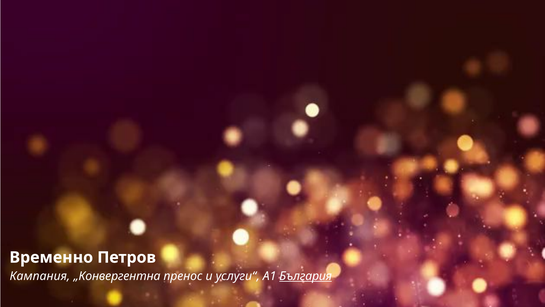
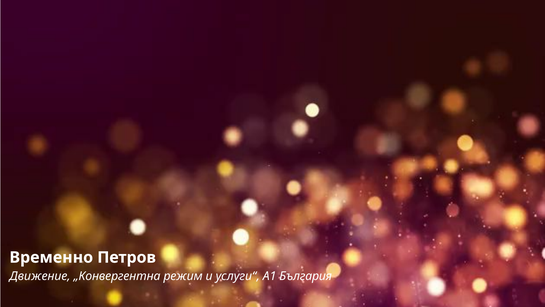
Кампания: Кампания -> Движение
пренос: пренос -> режим
България underline: present -> none
